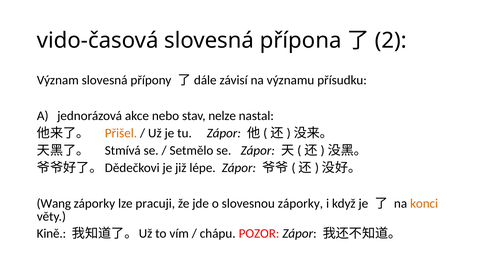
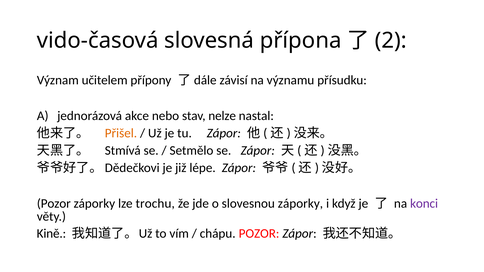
Význam slovesná: slovesná -> učitelem
Wang at (54, 204): Wang -> Pozor
pracuji: pracuji -> trochu
konci colour: orange -> purple
